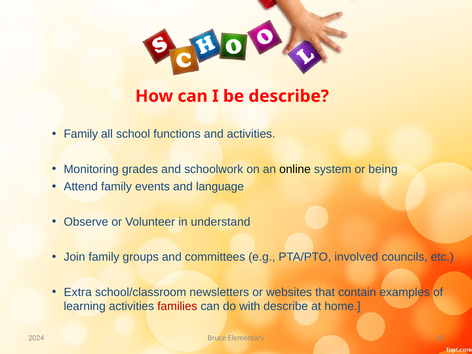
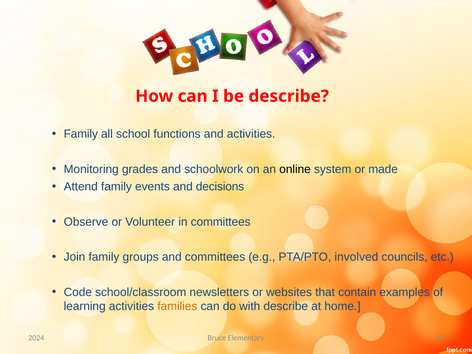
being: being -> made
language: language -> decisions
in understand: understand -> committees
Extra: Extra -> Code
families colour: red -> orange
